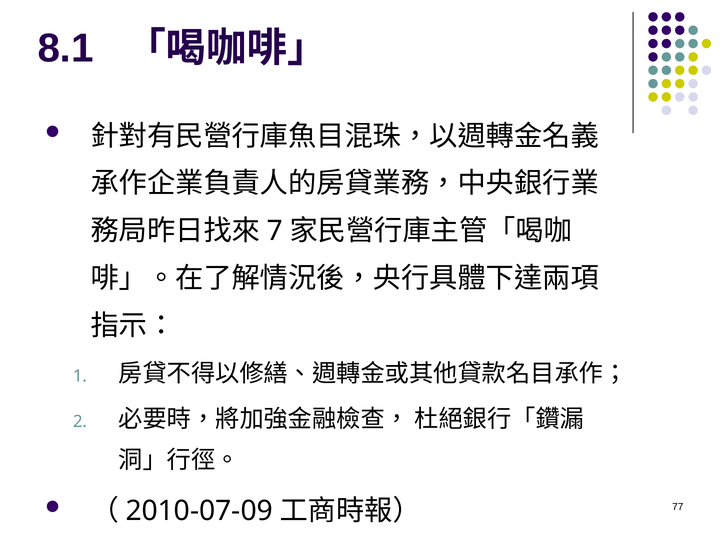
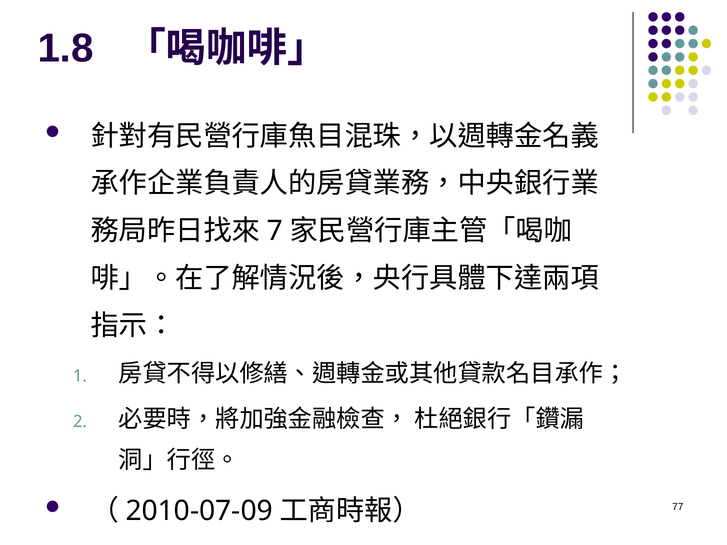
8.1: 8.1 -> 1.8
